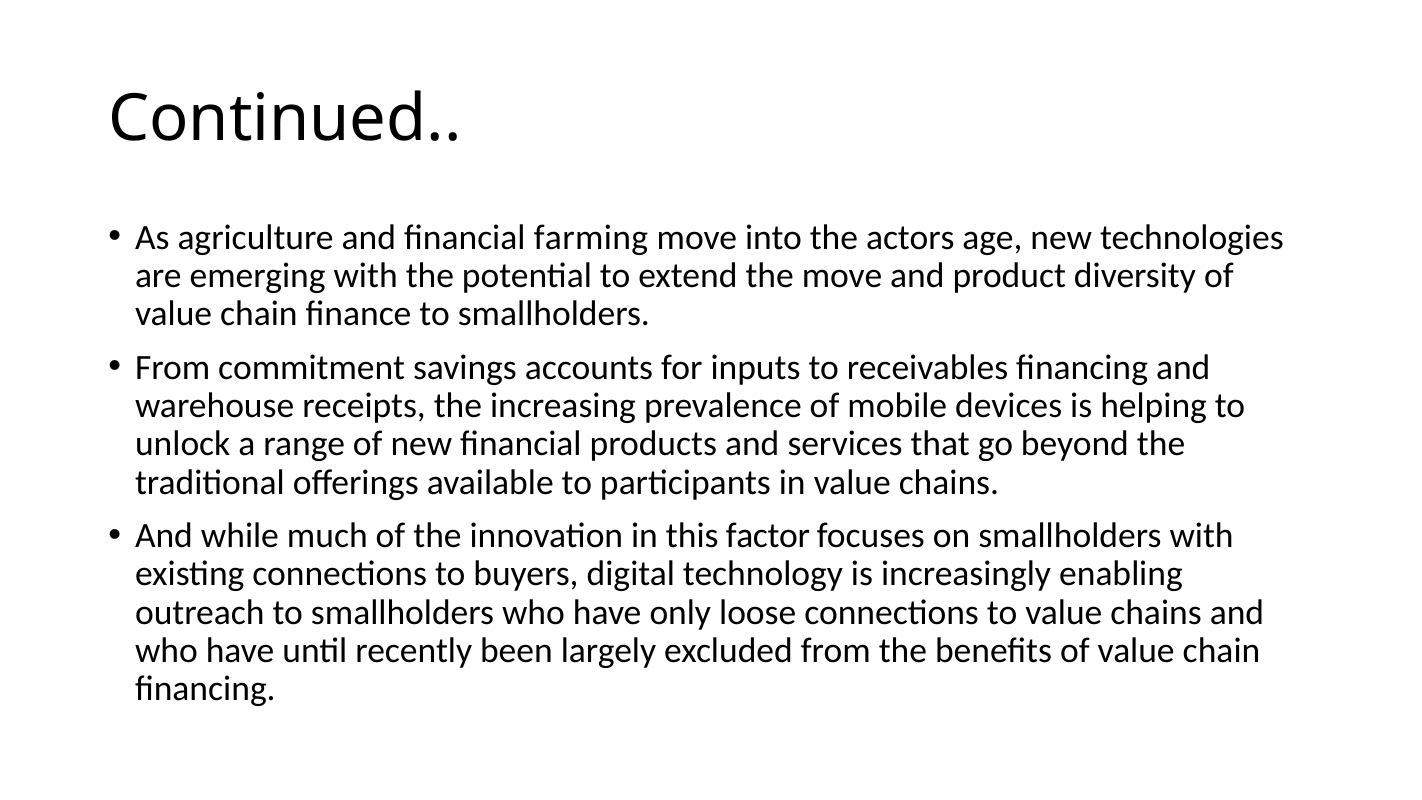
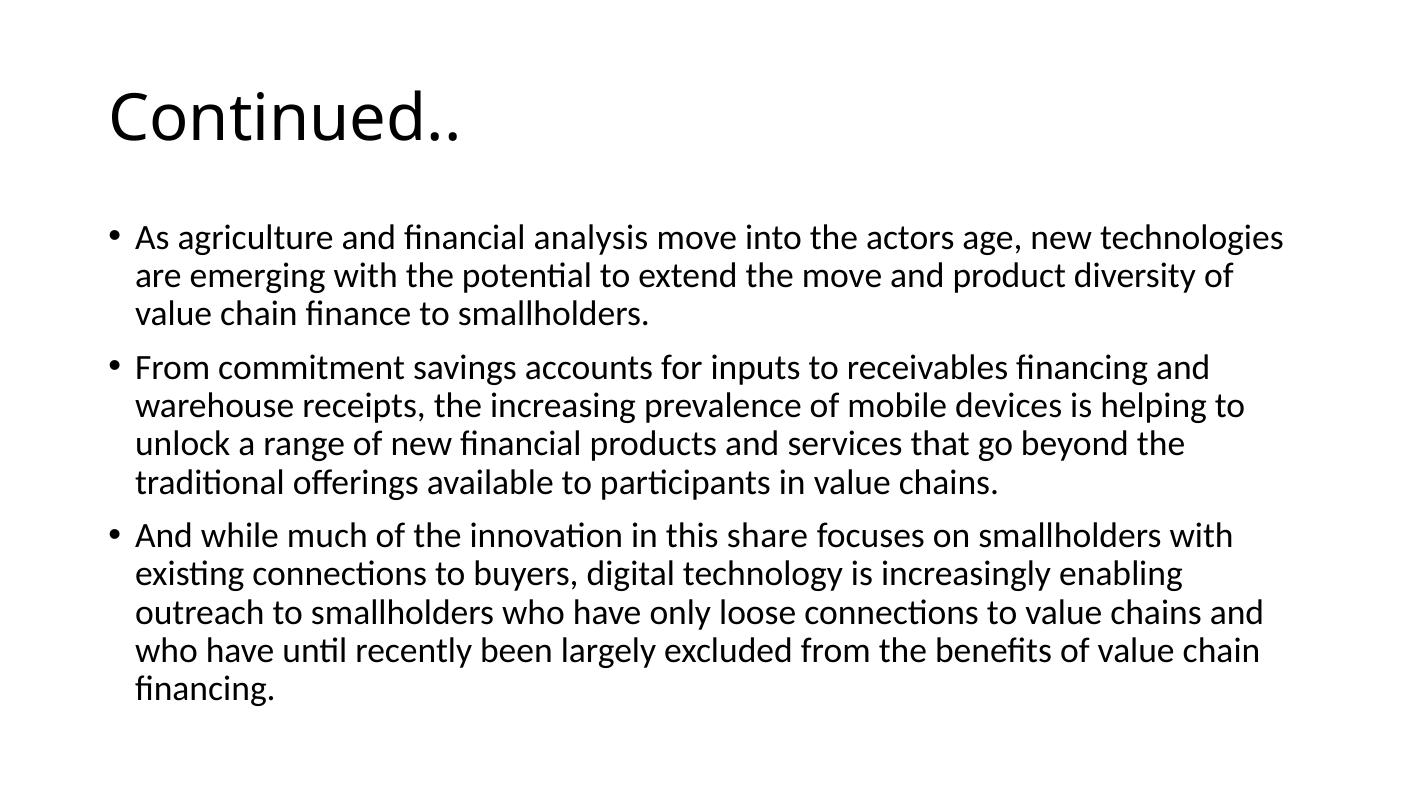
farming: farming -> analysis
factor: factor -> share
